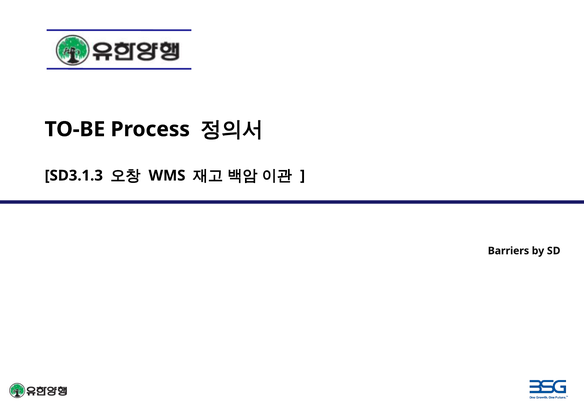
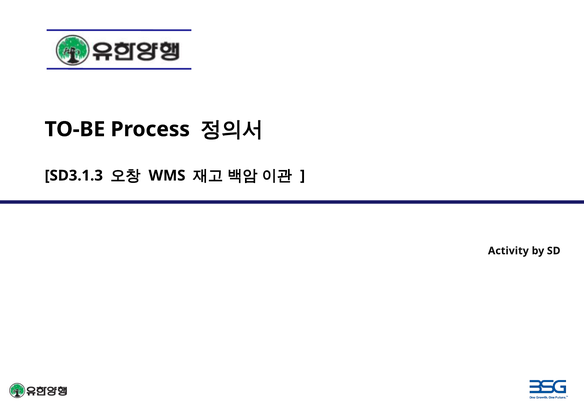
Barriers: Barriers -> Activity
